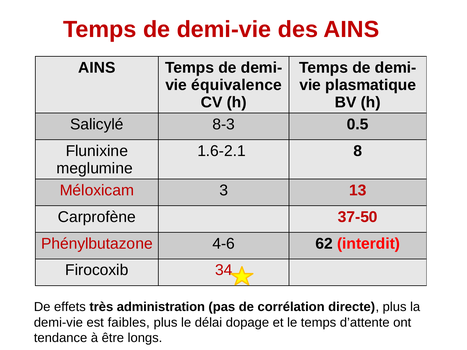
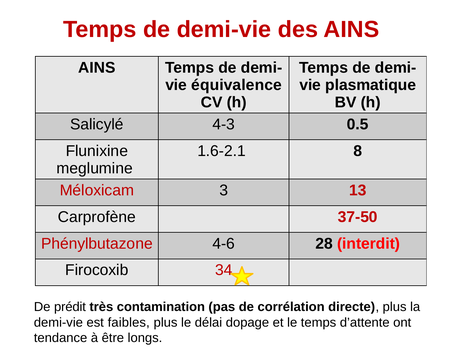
8-3: 8-3 -> 4-3
62: 62 -> 28
effets: effets -> prédit
administration: administration -> contamination
